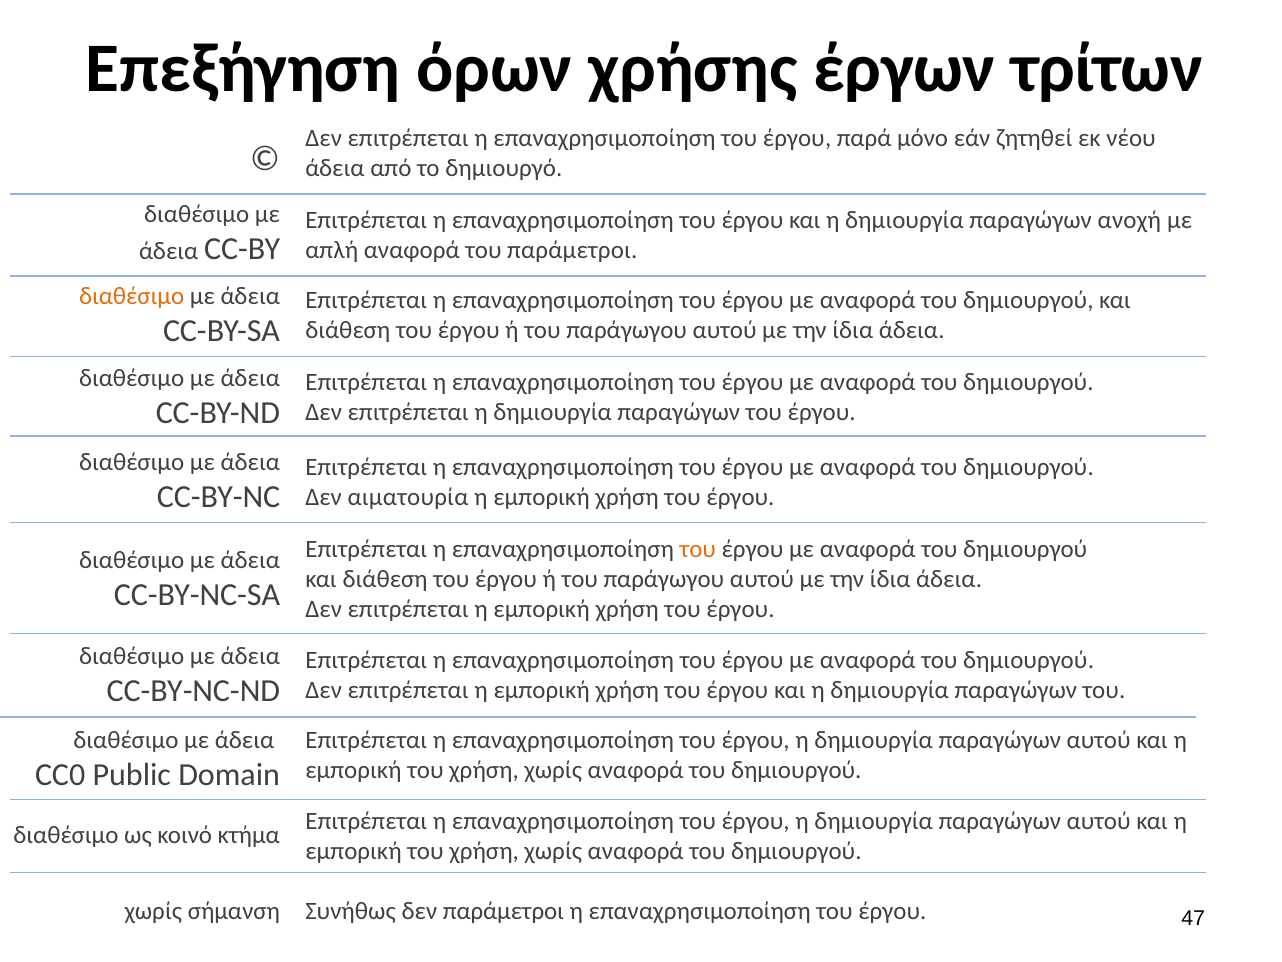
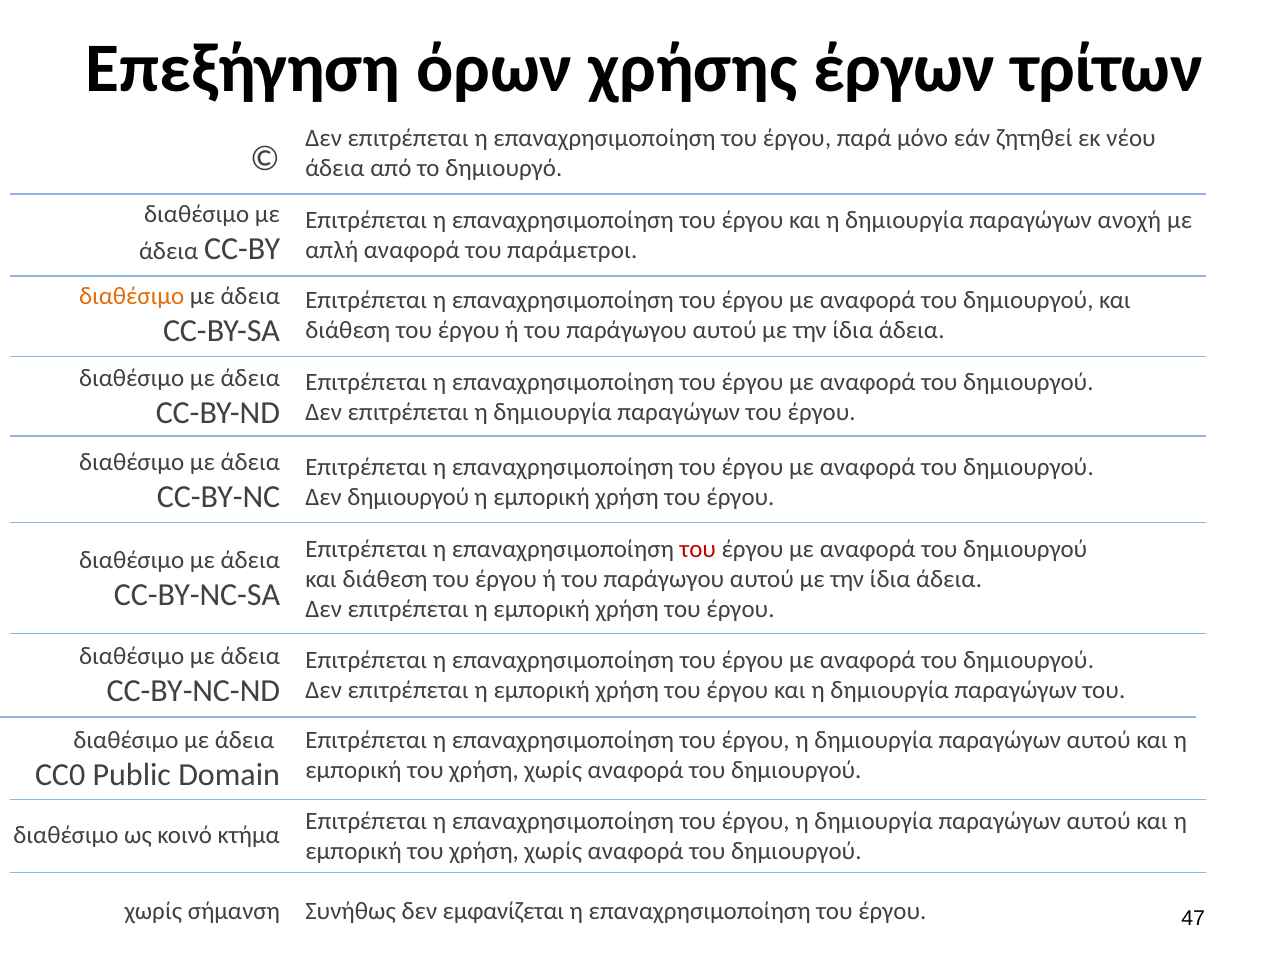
Δεν αιματουρία: αιματουρία -> δημιουργού
του at (698, 549) colour: orange -> red
δεν παράμετροι: παράμετροι -> εμφανίζεται
